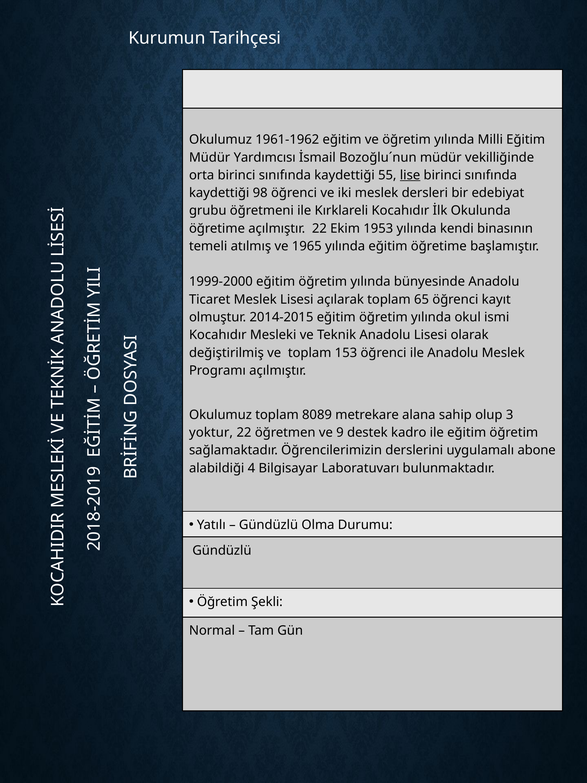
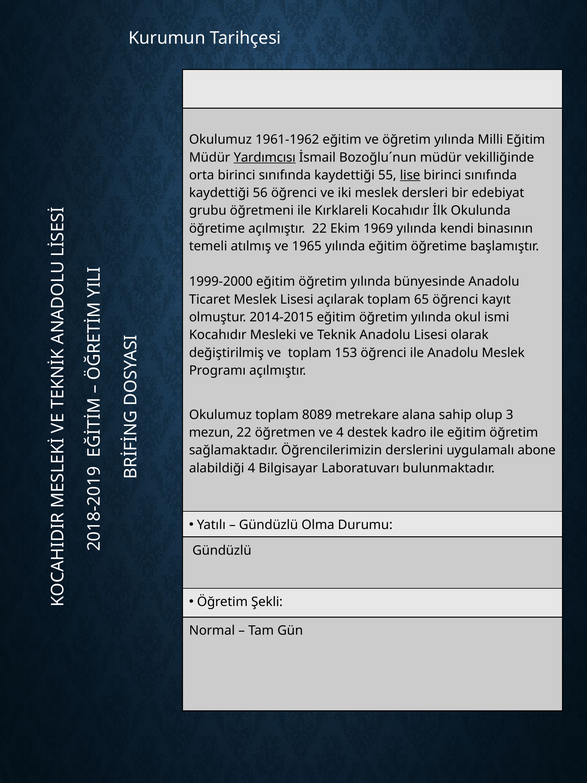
Yardımcısı underline: none -> present
98: 98 -> 56
1953: 1953 -> 1969
yoktur: yoktur -> mezun
ve 9: 9 -> 4
